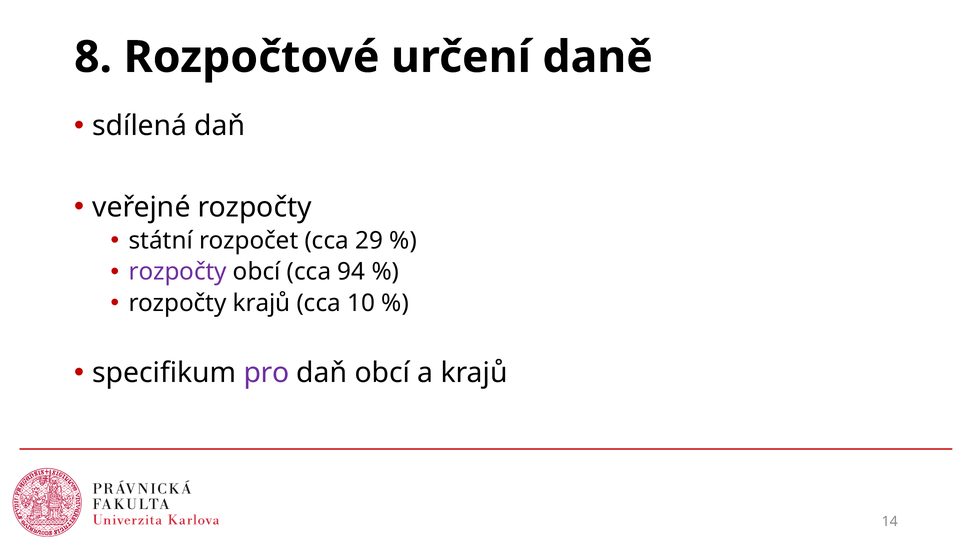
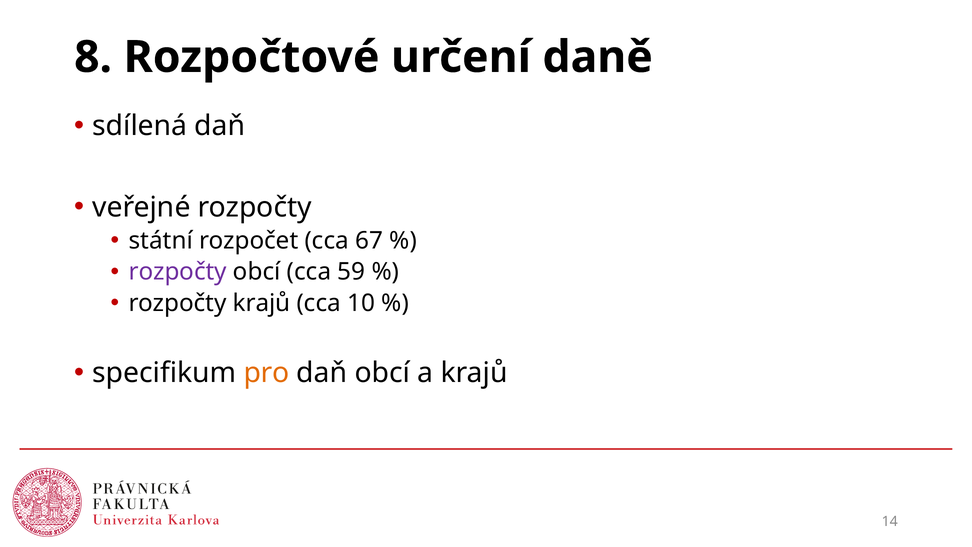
29: 29 -> 67
94: 94 -> 59
pro colour: purple -> orange
